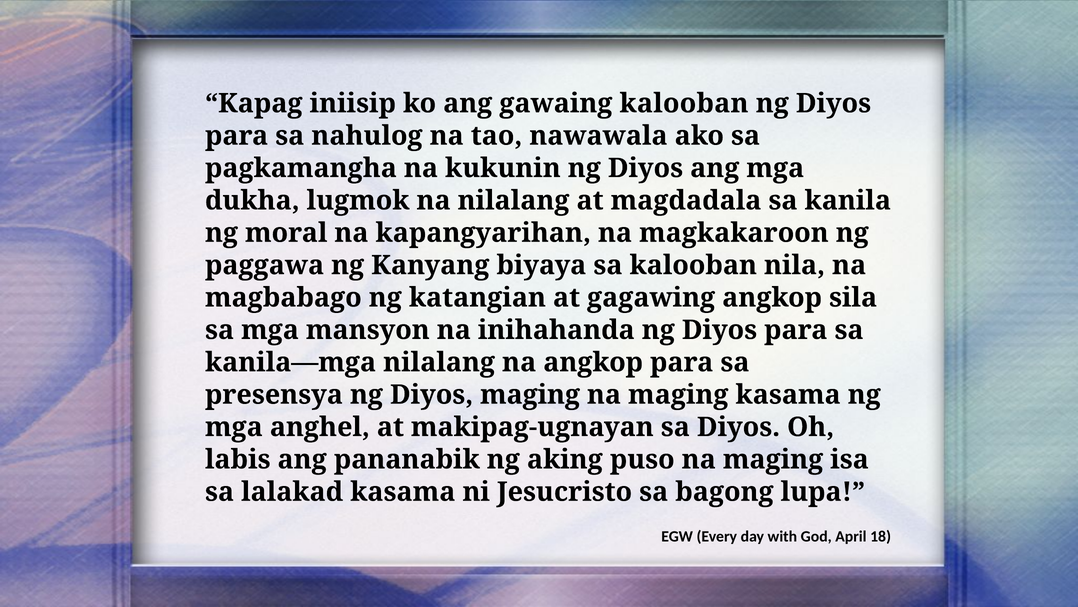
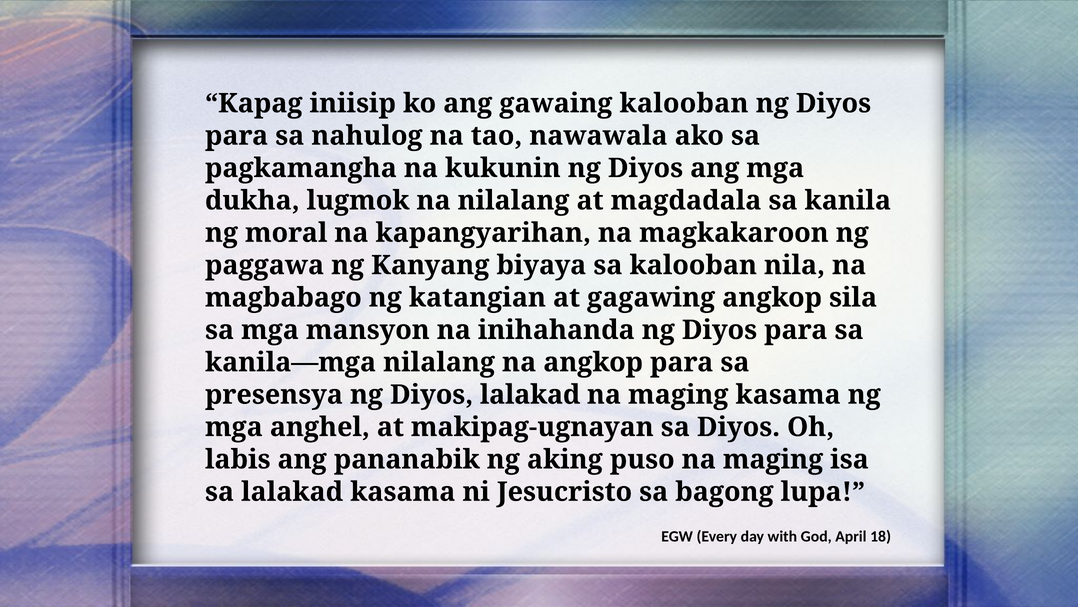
Diyos maging: maging -> lalakad
